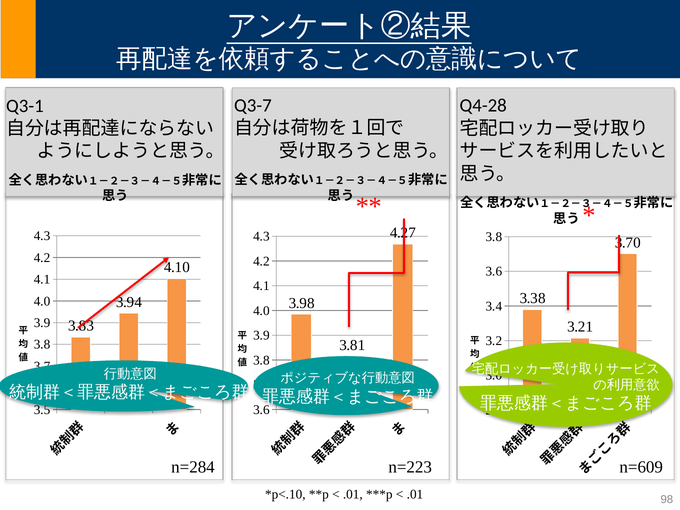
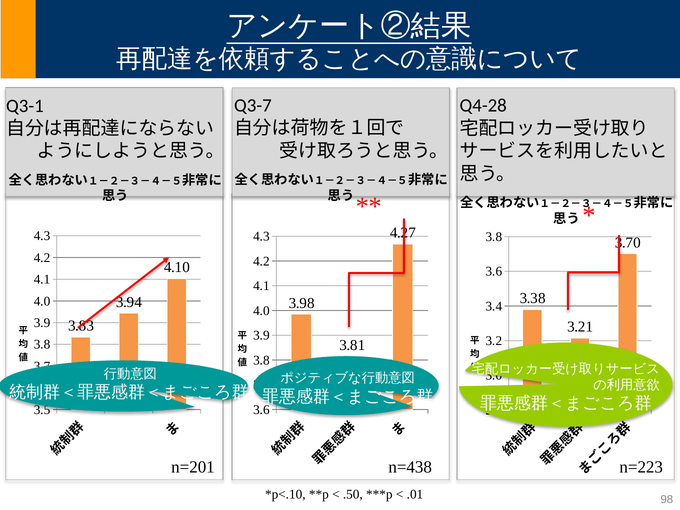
n=284: n=284 -> n=201
n=223: n=223 -> n=438
n=609: n=609 -> n=223
.01 at (353, 495): .01 -> .50
